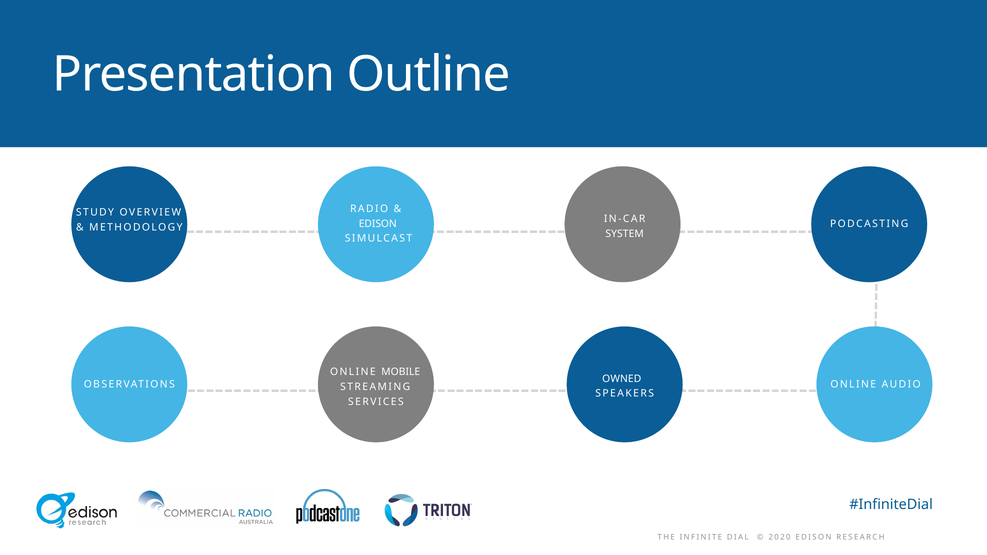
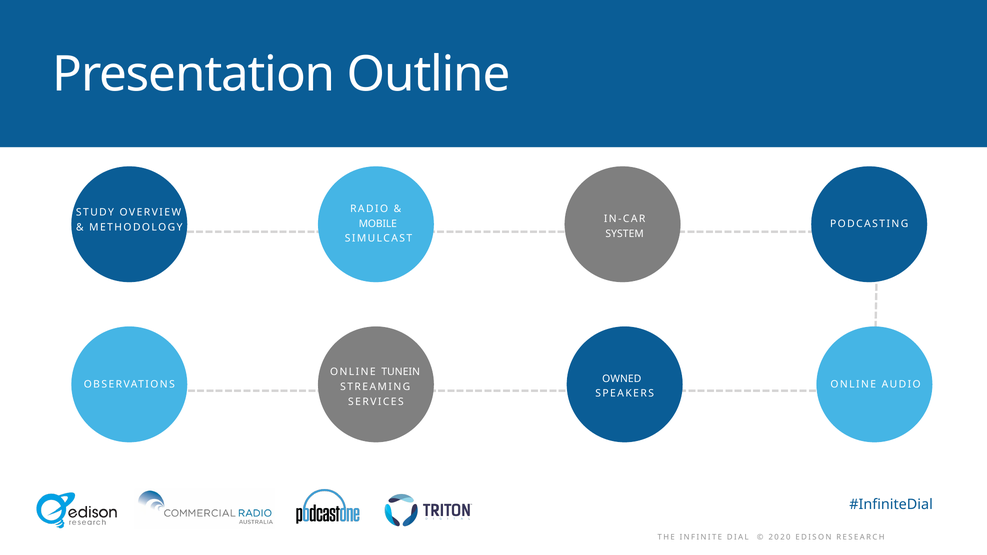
EDISON at (378, 224): EDISON -> MOBILE
MOBILE: MOBILE -> TUNEIN
